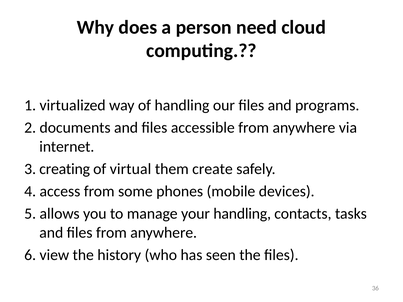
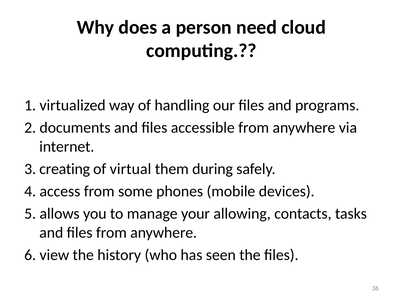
create: create -> during
your handling: handling -> allowing
